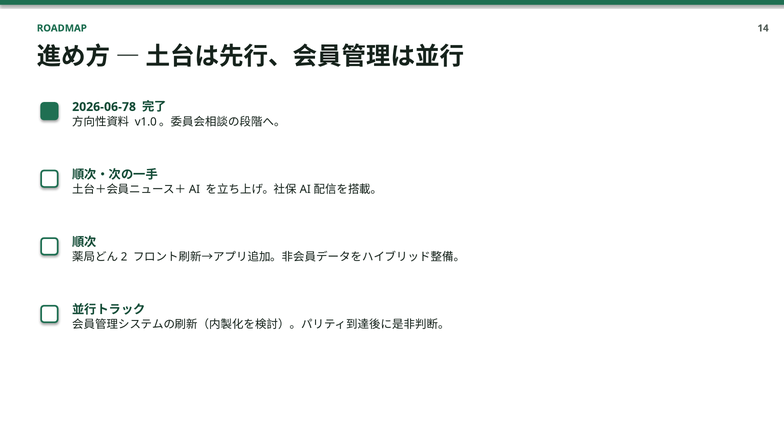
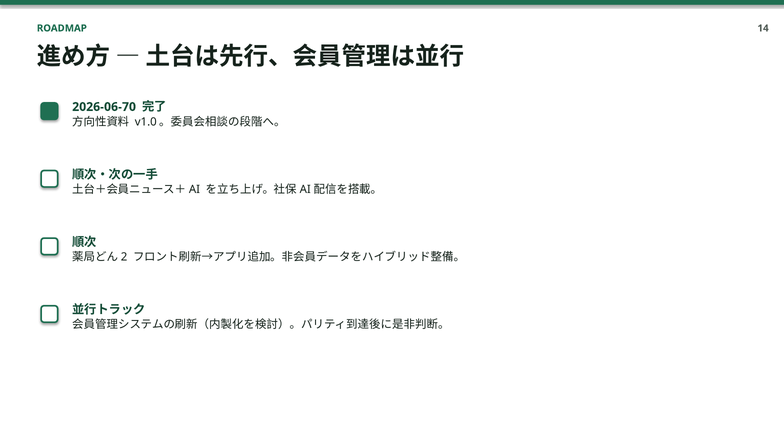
2026-06-78: 2026-06-78 -> 2026-06-70
